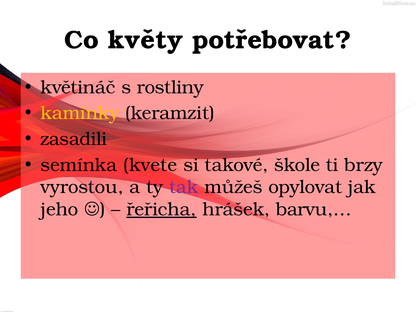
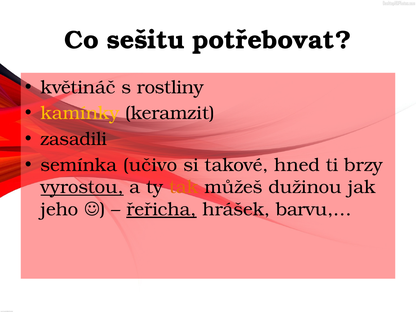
květy: květy -> sešitu
kvete: kvete -> učivo
škole: škole -> hned
vyrostou underline: none -> present
tak colour: purple -> orange
opylovat: opylovat -> dužinou
